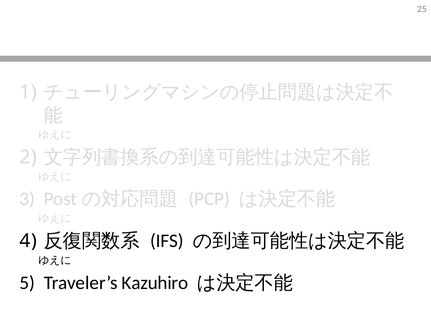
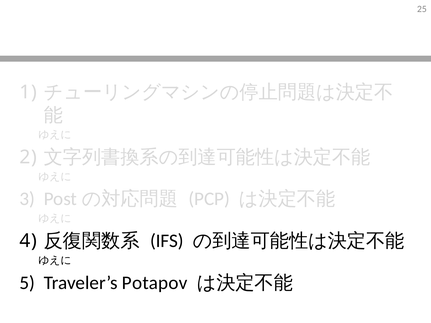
Kazuhiro: Kazuhiro -> Potapov
